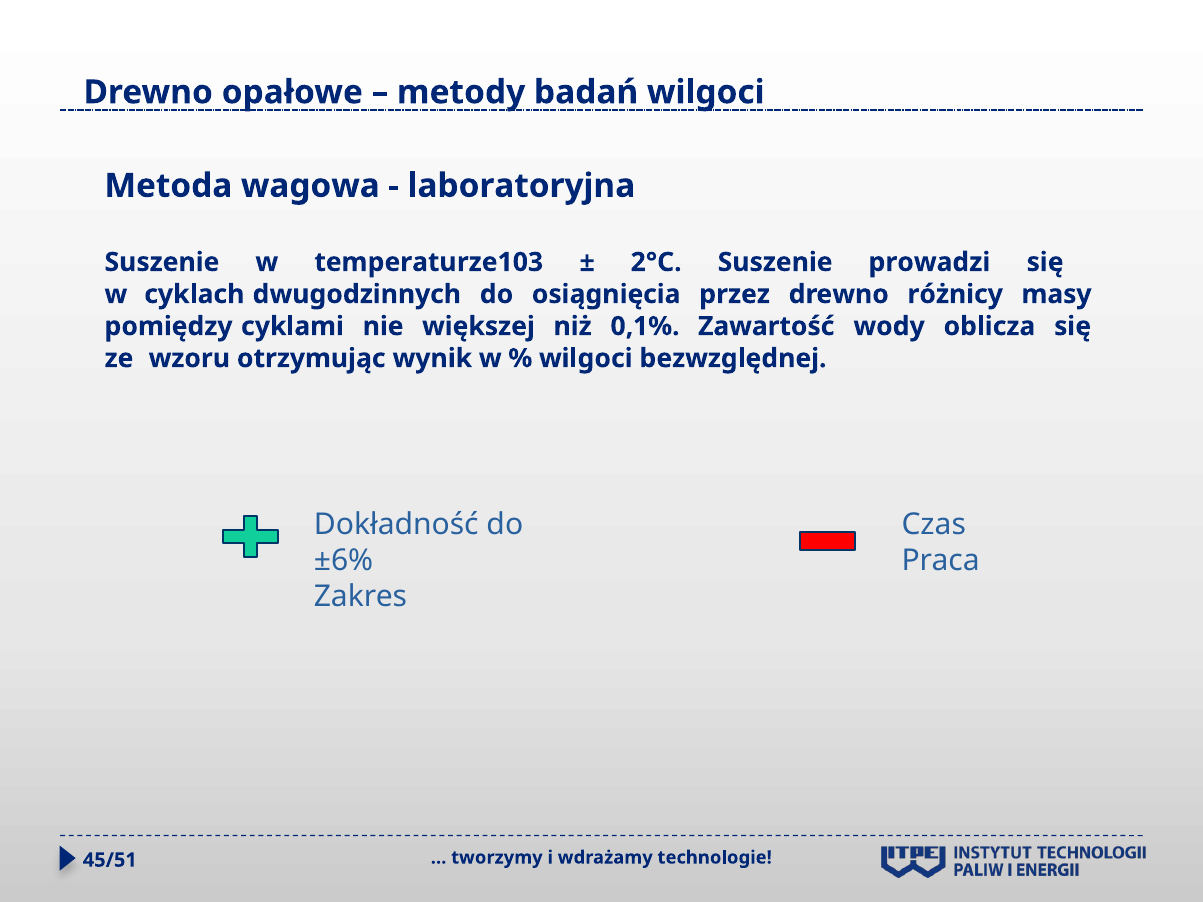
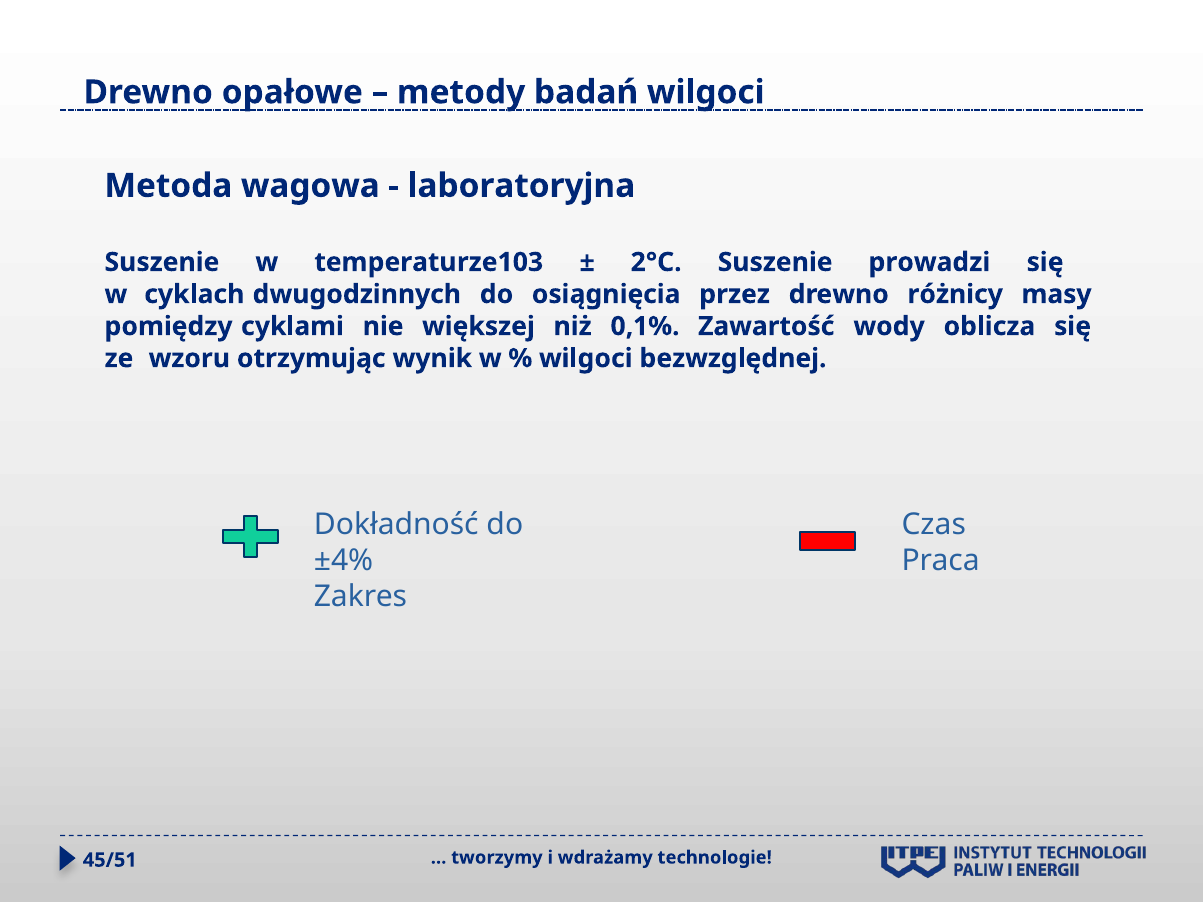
±6%: ±6% -> ±4%
